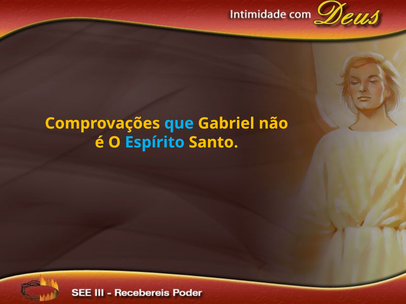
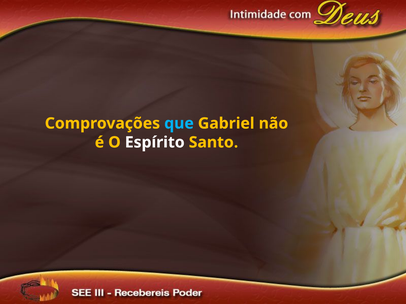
Espírito colour: light blue -> white
